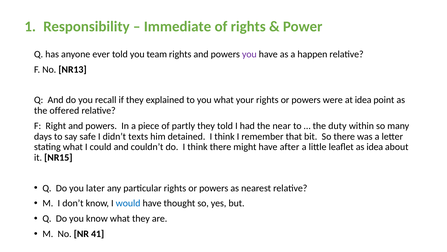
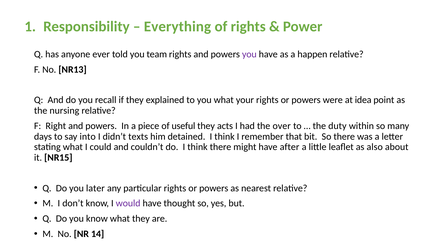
Immediate: Immediate -> Everything
offered: offered -> nursing
partly: partly -> useful
they told: told -> acts
near: near -> over
safe: safe -> into
as idea: idea -> also
would colour: blue -> purple
41: 41 -> 14
